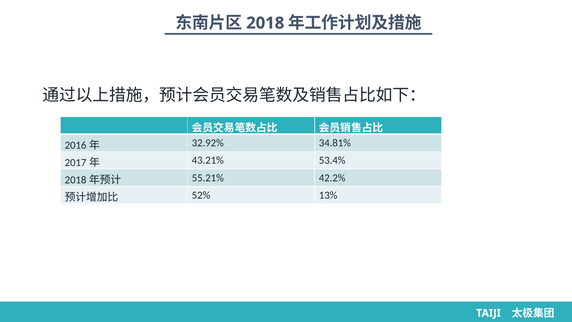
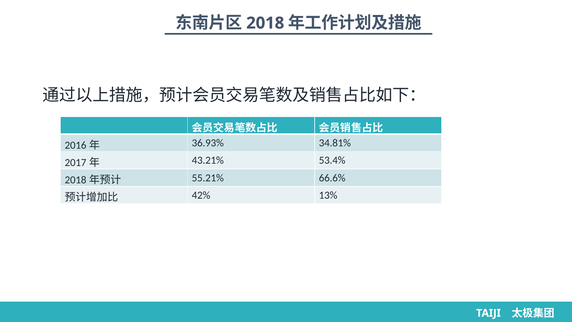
32.92%: 32.92% -> 36.93%
42.2%: 42.2% -> 66.6%
52%: 52% -> 42%
